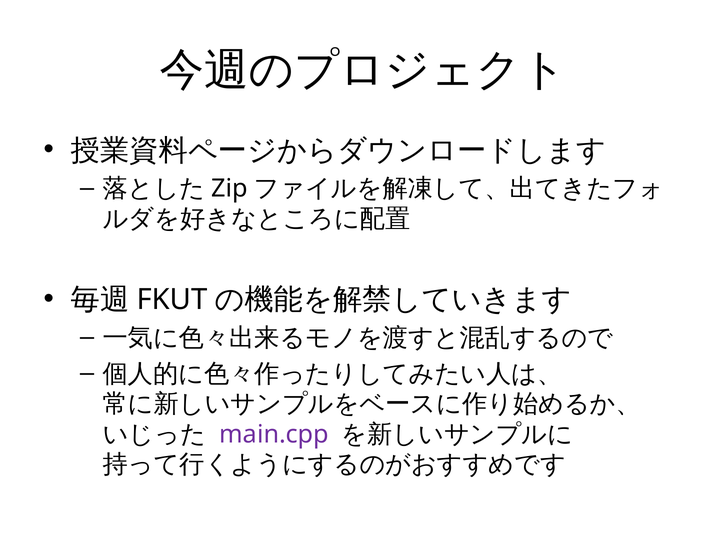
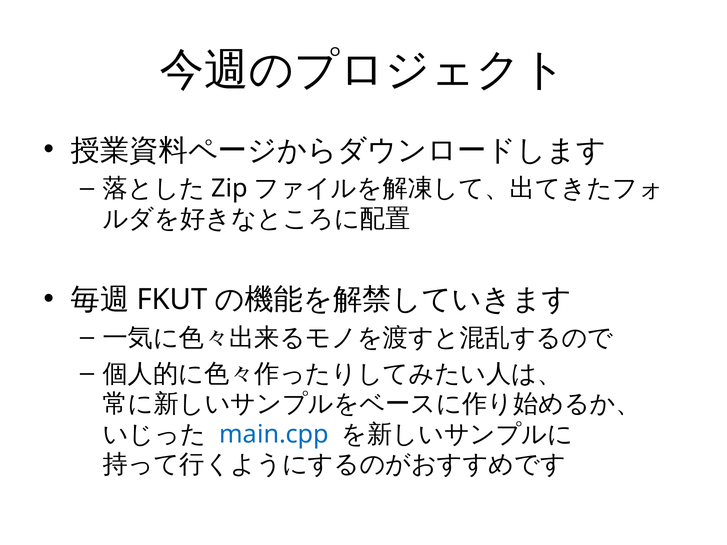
main.cpp colour: purple -> blue
